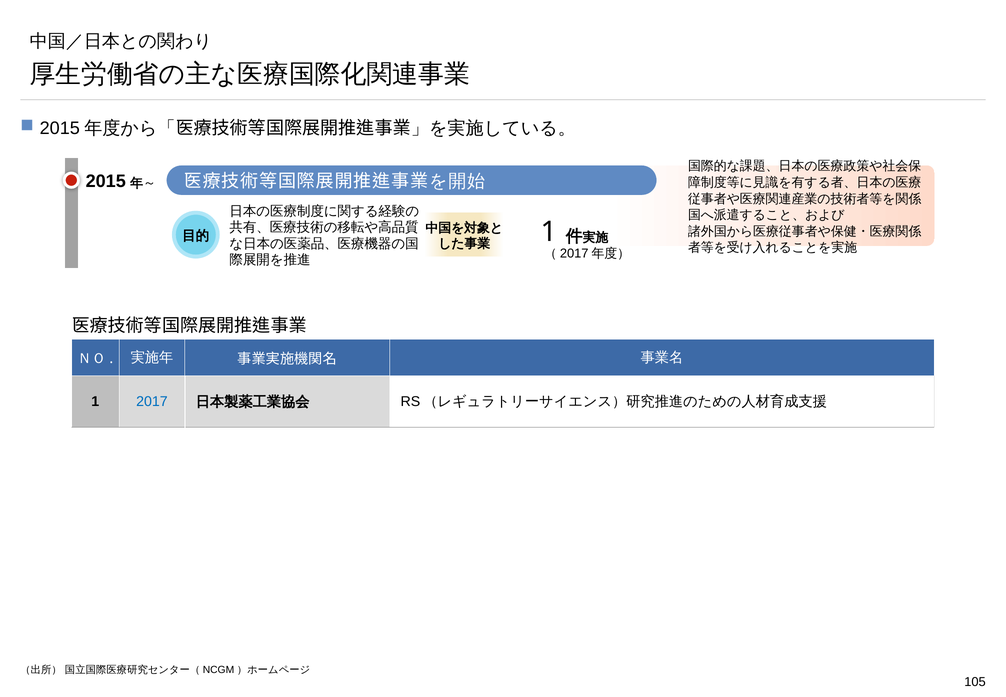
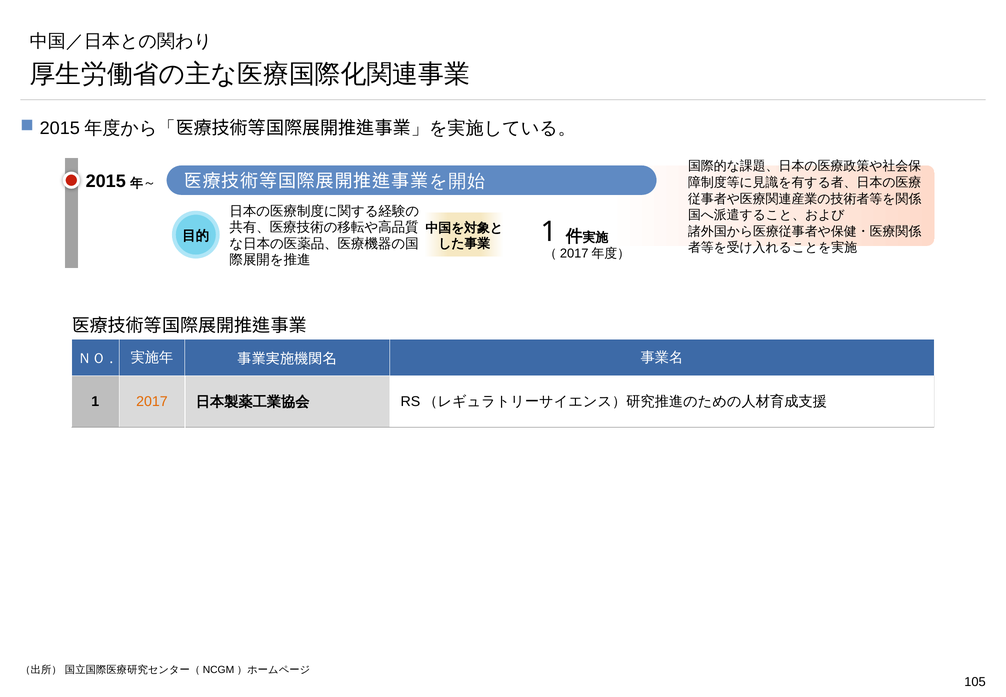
2017 colour: blue -> orange
